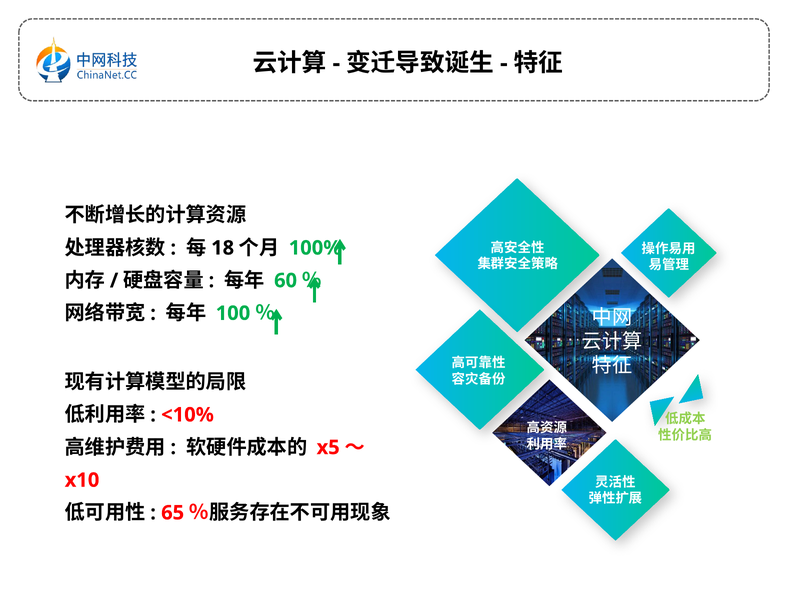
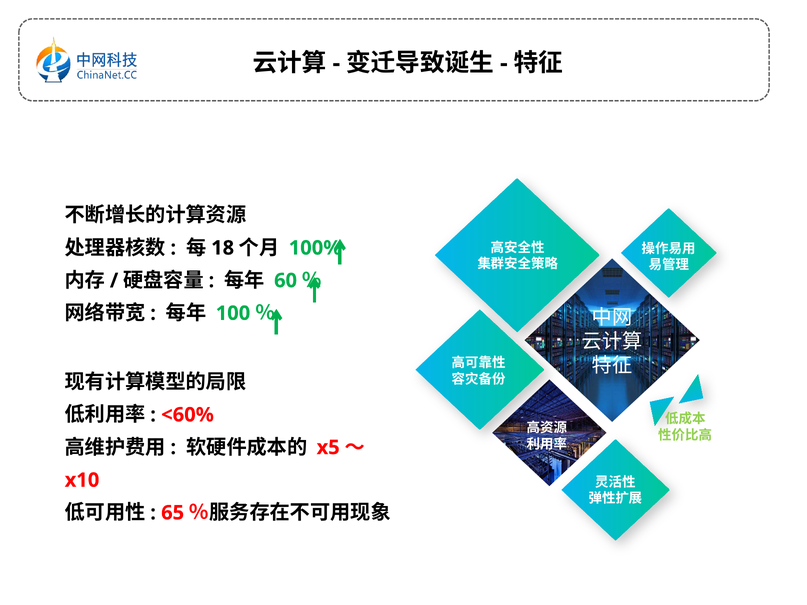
<10%: <10% -> <60%
